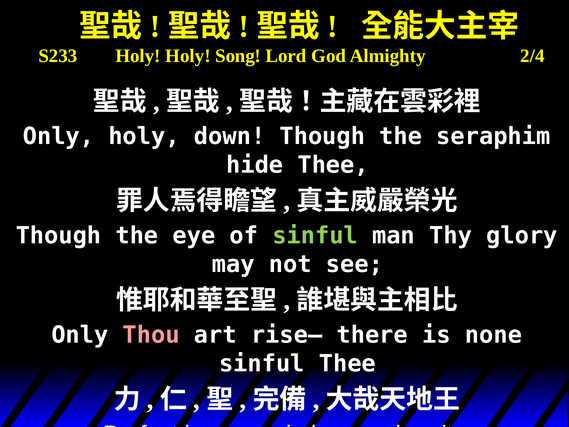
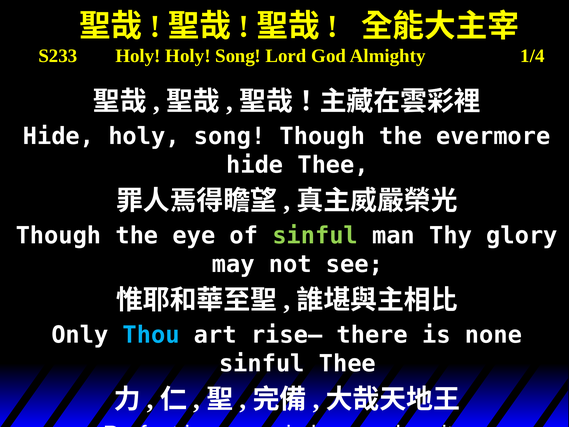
2/4: 2/4 -> 1/4
Only at (59, 136): Only -> Hide
down at (230, 136): down -> song
seraphim: seraphim -> evermore
Thou colour: pink -> light blue
